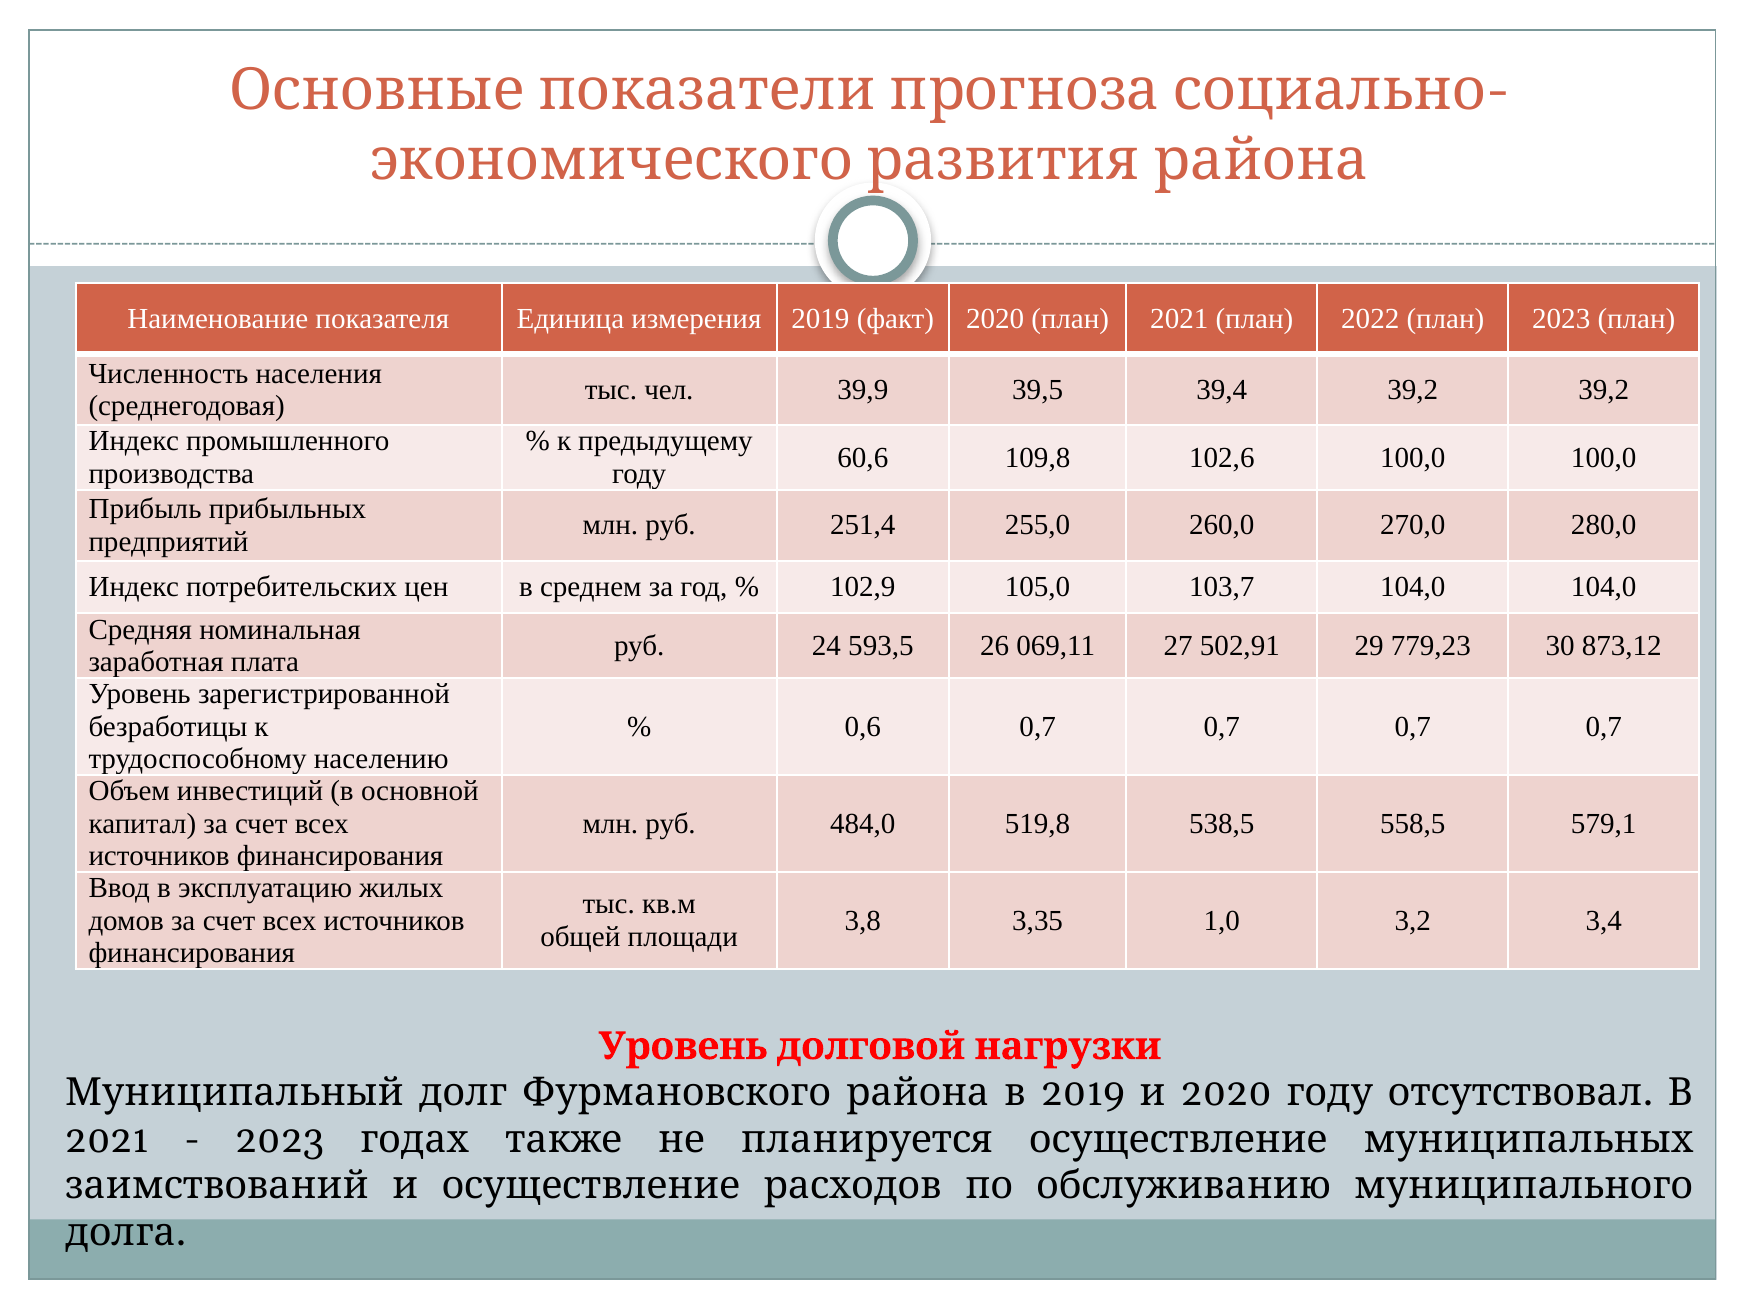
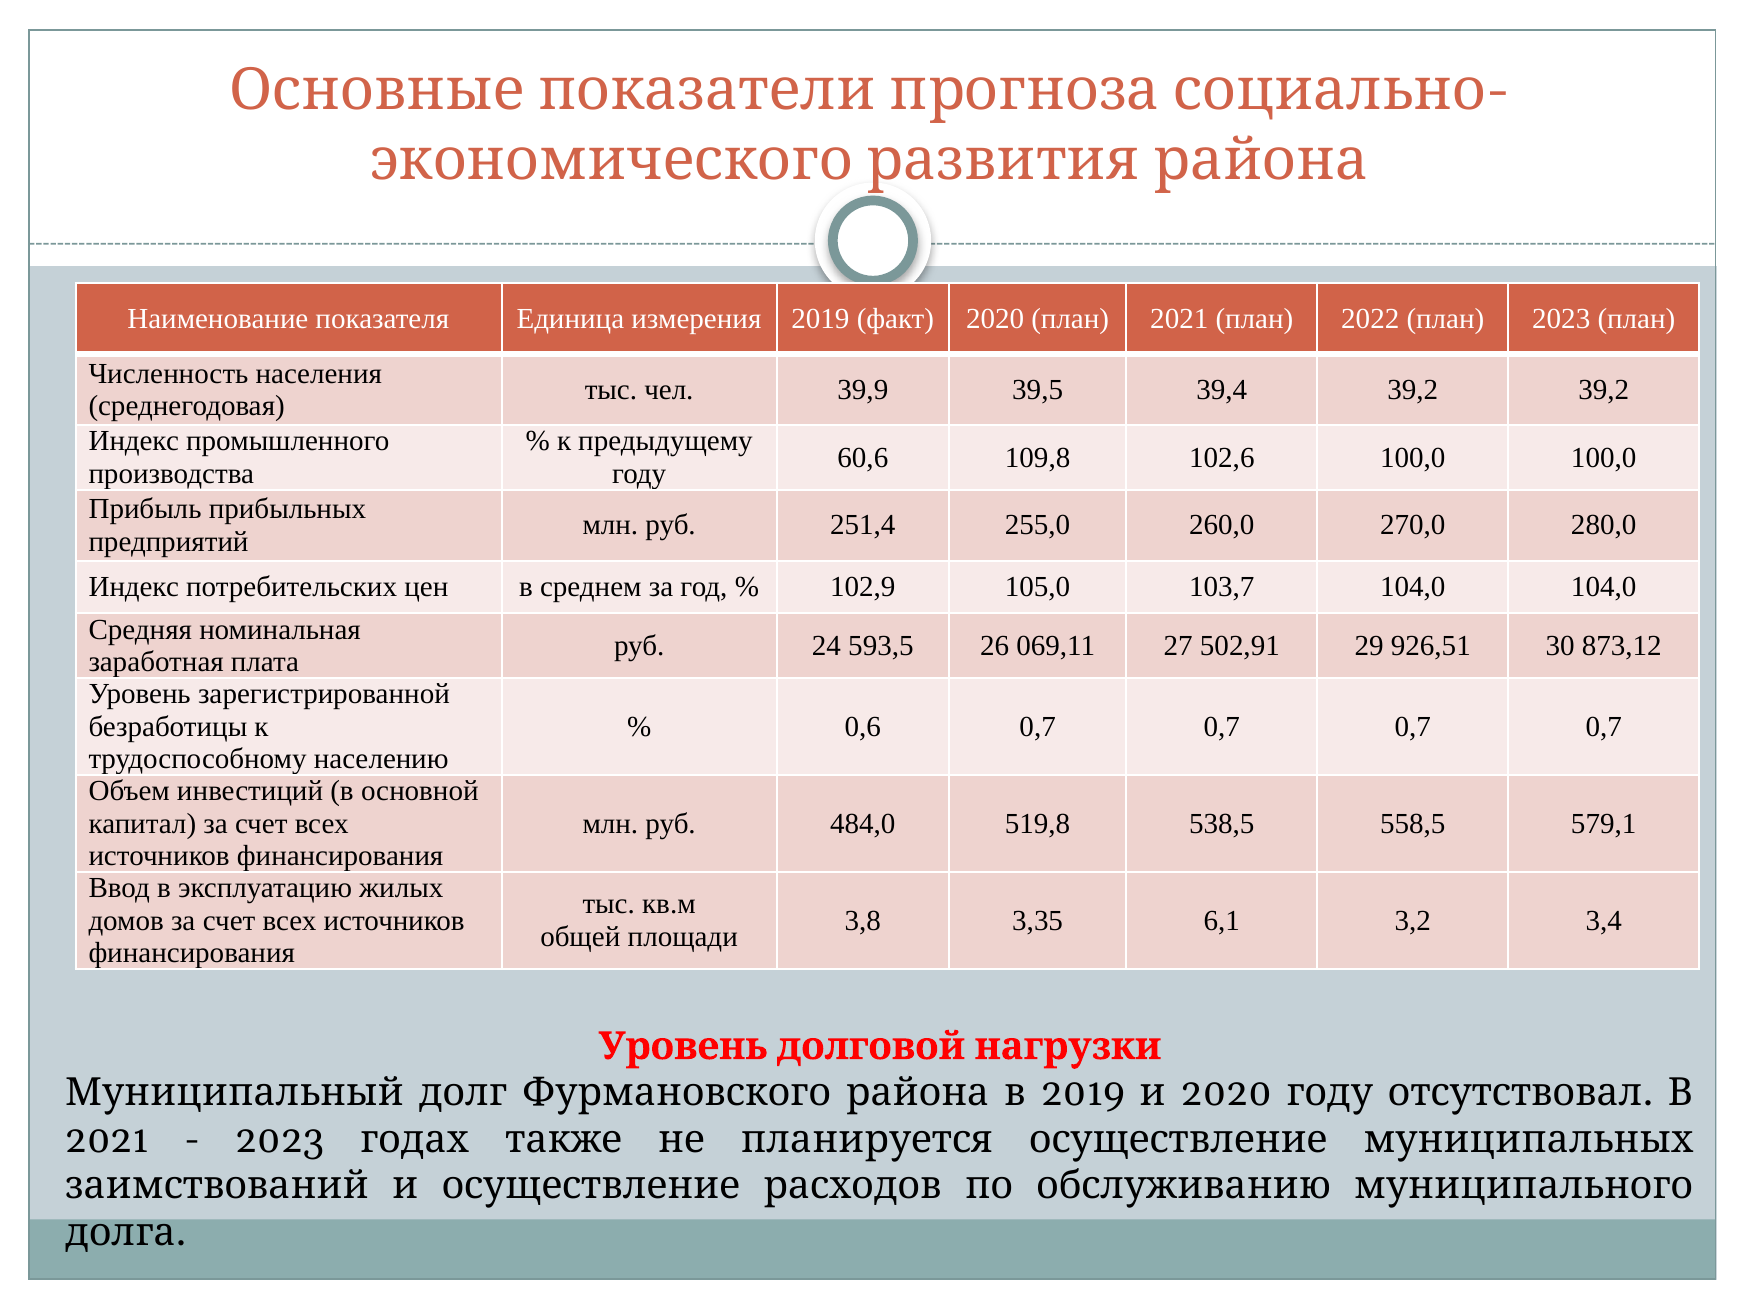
779,23: 779,23 -> 926,51
1,0: 1,0 -> 6,1
